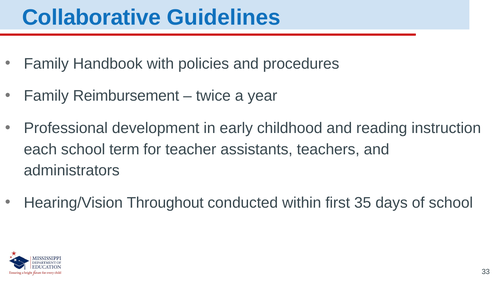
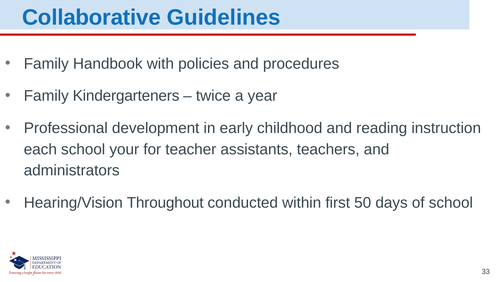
Reimbursement: Reimbursement -> Kindergarteners
term: term -> your
35: 35 -> 50
